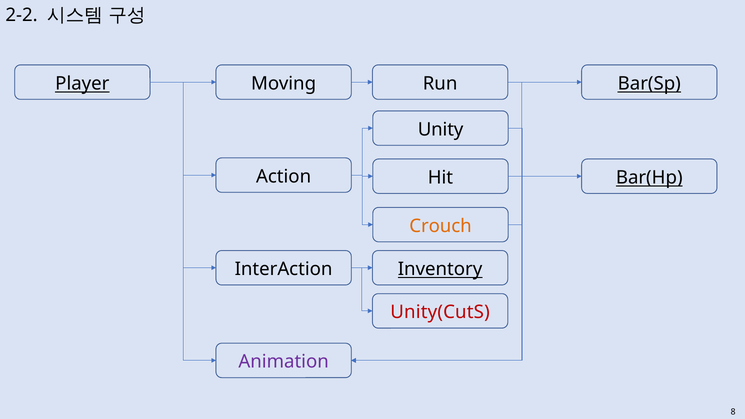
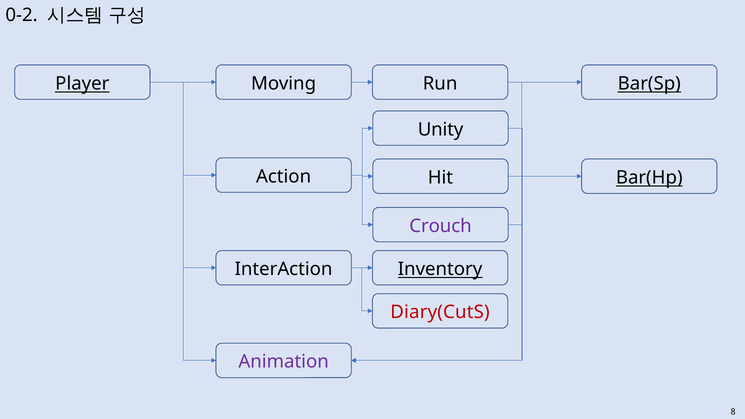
2-2: 2-2 -> 0-2
Crouch colour: orange -> purple
Unity(CutS: Unity(CutS -> Diary(CutS
